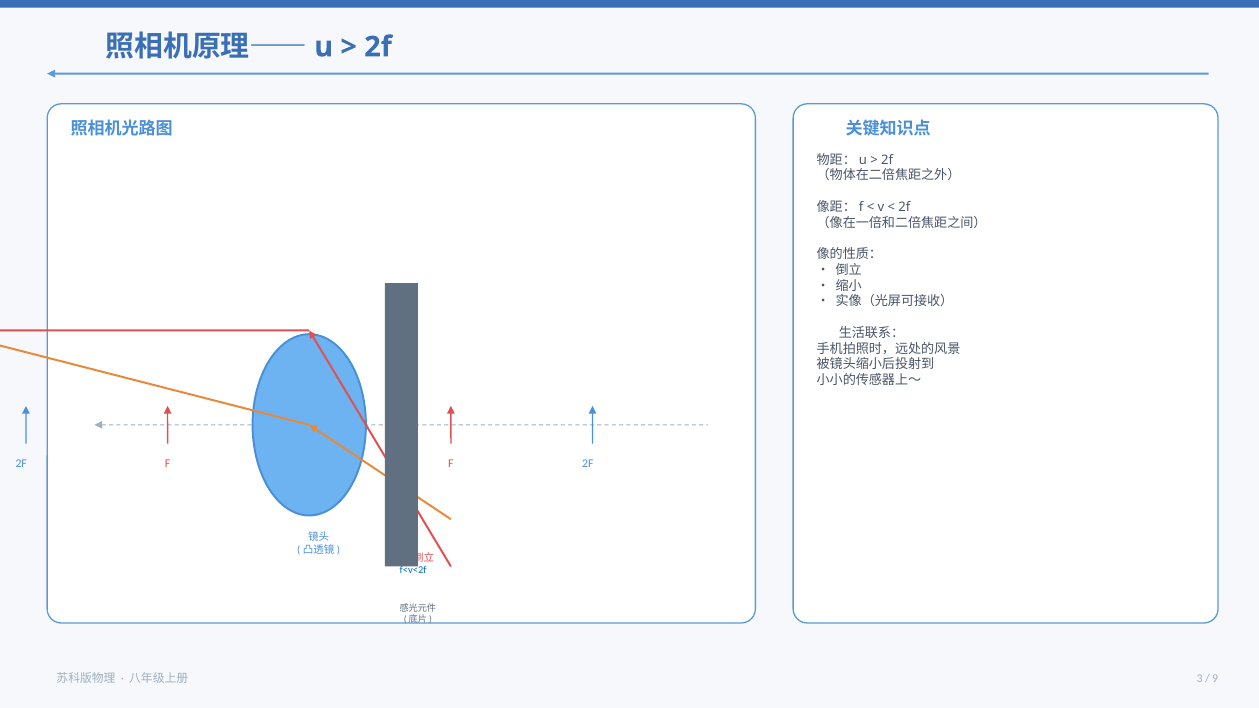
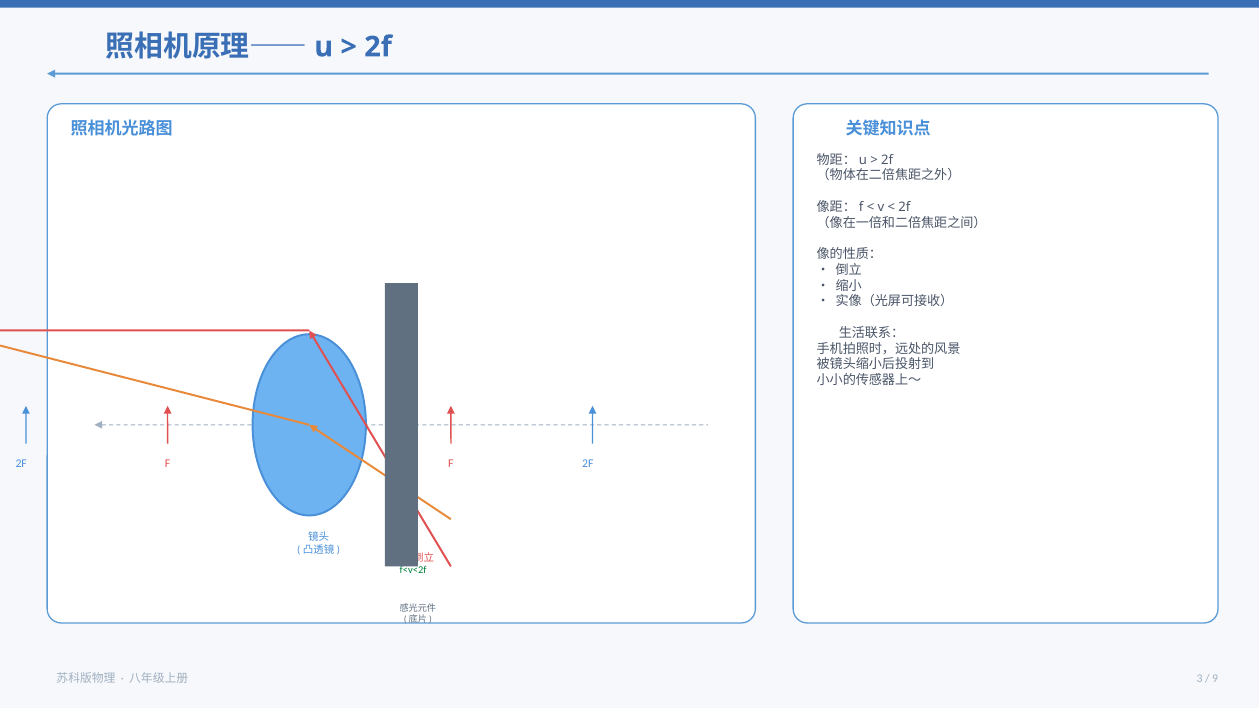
f<v<2f colour: blue -> green
